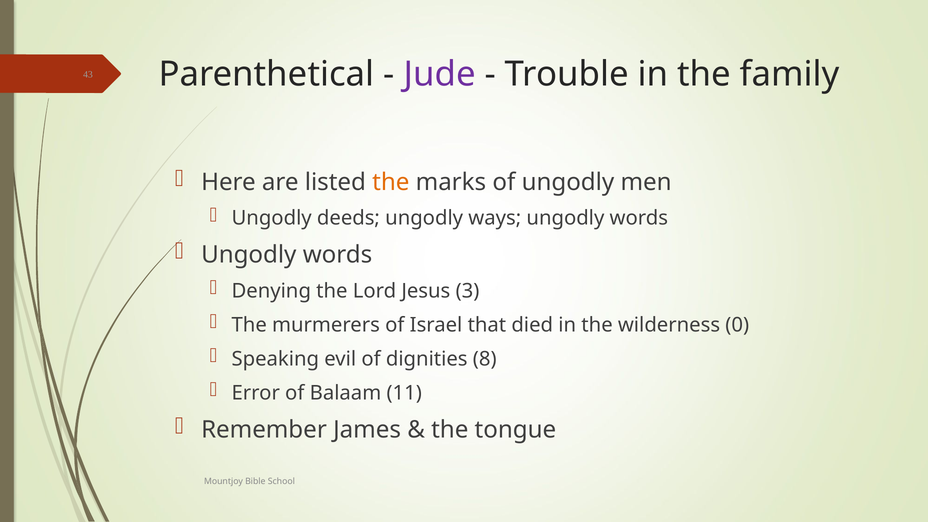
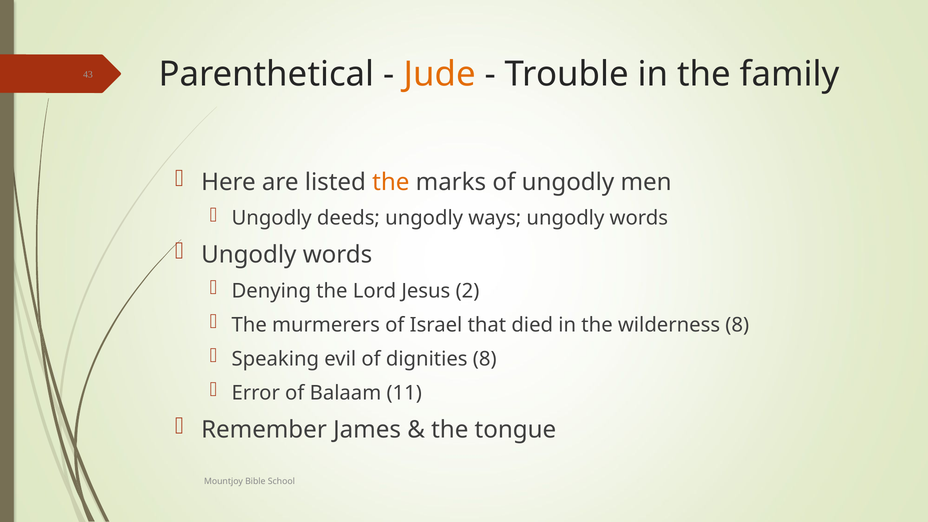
Jude colour: purple -> orange
3: 3 -> 2
wilderness 0: 0 -> 8
